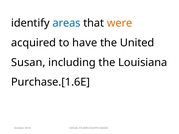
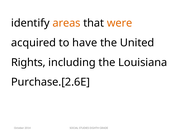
areas colour: blue -> orange
Susan: Susan -> Rights
Purchase.[1.6E: Purchase.[1.6E -> Purchase.[2.6E
